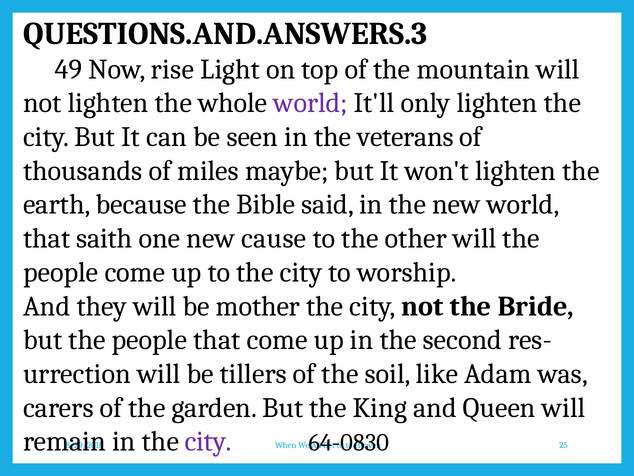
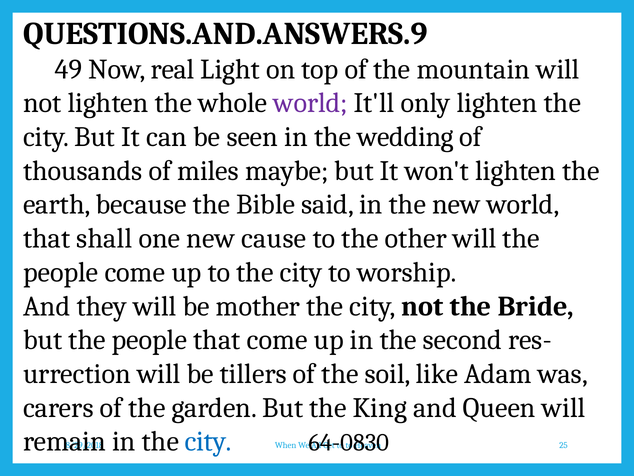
QUESTIONS.AND.ANSWERS.3: QUESTIONS.AND.ANSWERS.3 -> QUESTIONS.AND.ANSWERS.9
rise: rise -> real
veterans: veterans -> wedding
saith: saith -> shall
city at (208, 441) colour: purple -> blue
